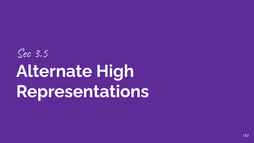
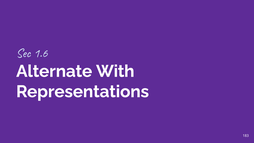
3.5: 3.5 -> 1.6
High: High -> With
